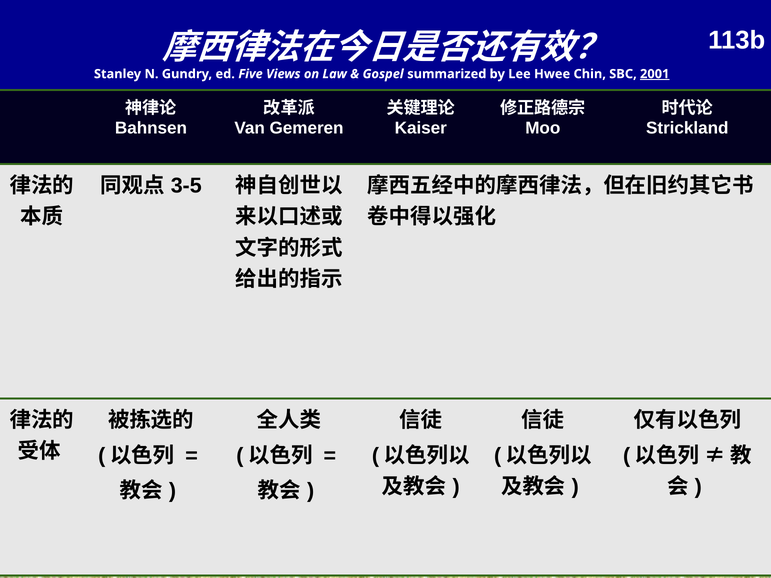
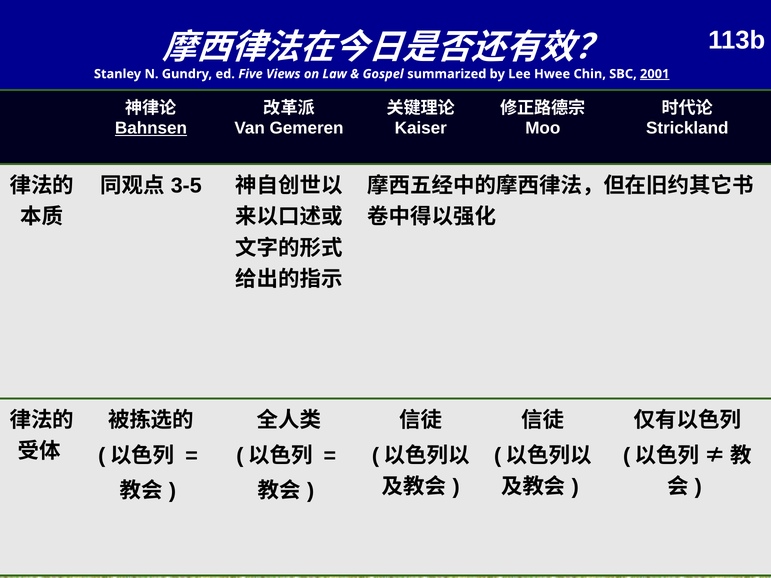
Bahnsen underline: none -> present
